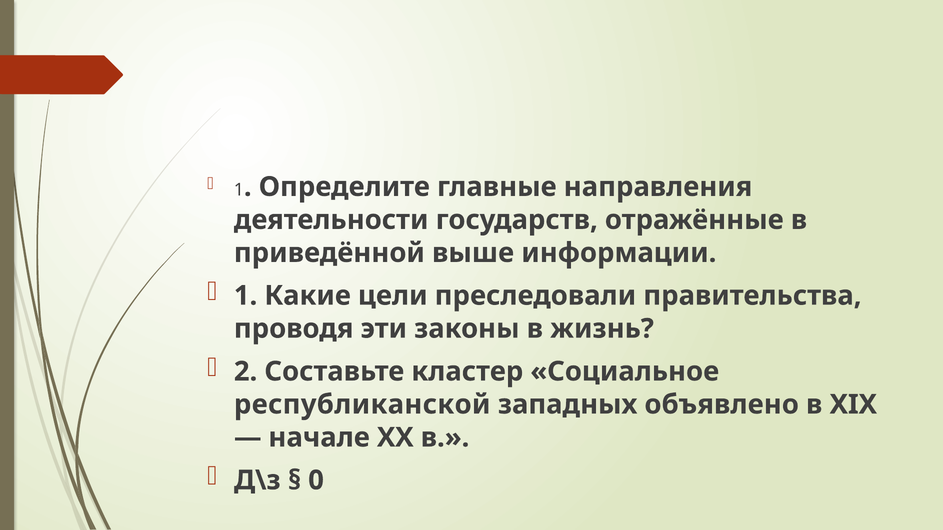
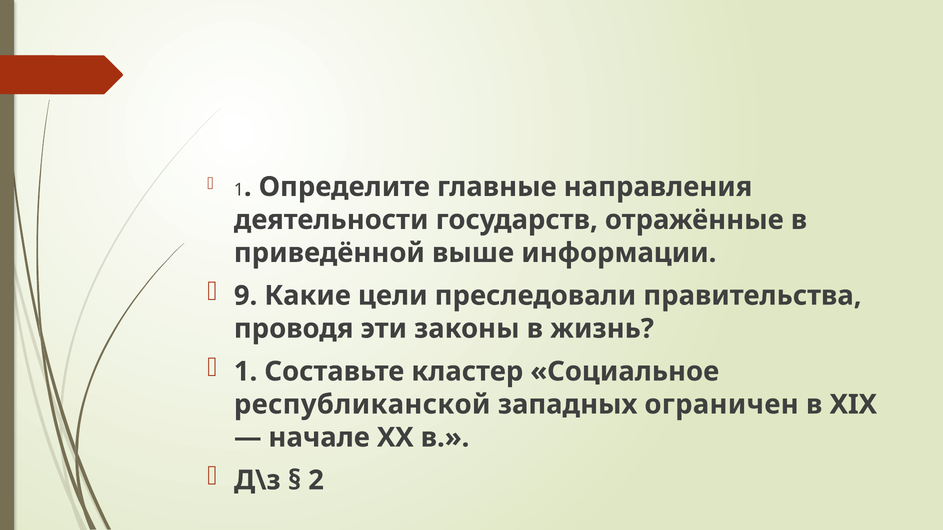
1 at (246, 296): 1 -> 9
2 at (246, 372): 2 -> 1
объявлено: объявлено -> ограничен
0: 0 -> 2
